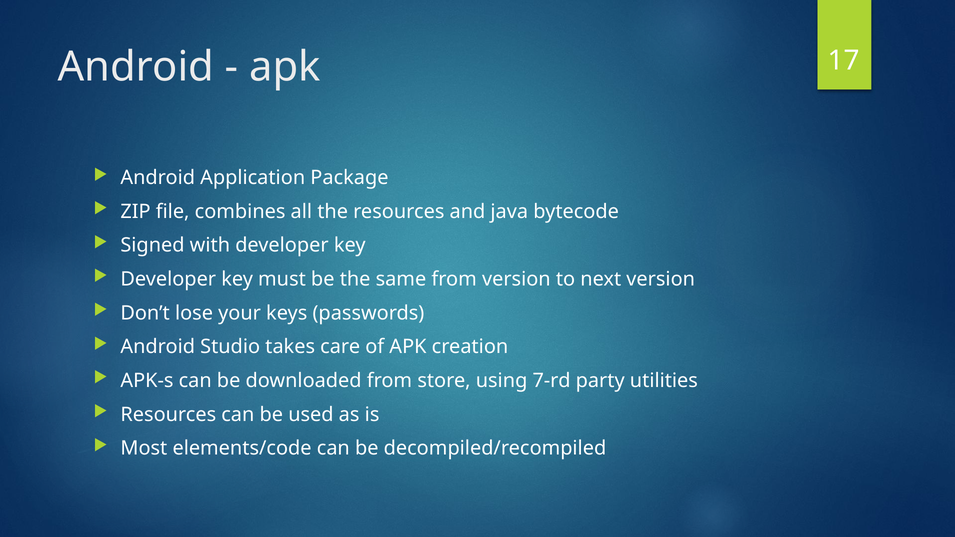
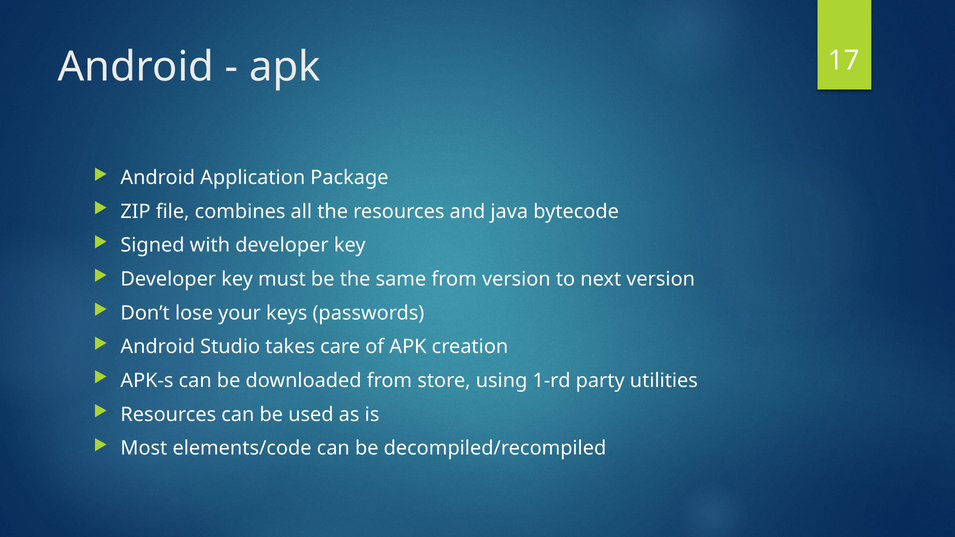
7-rd: 7-rd -> 1-rd
